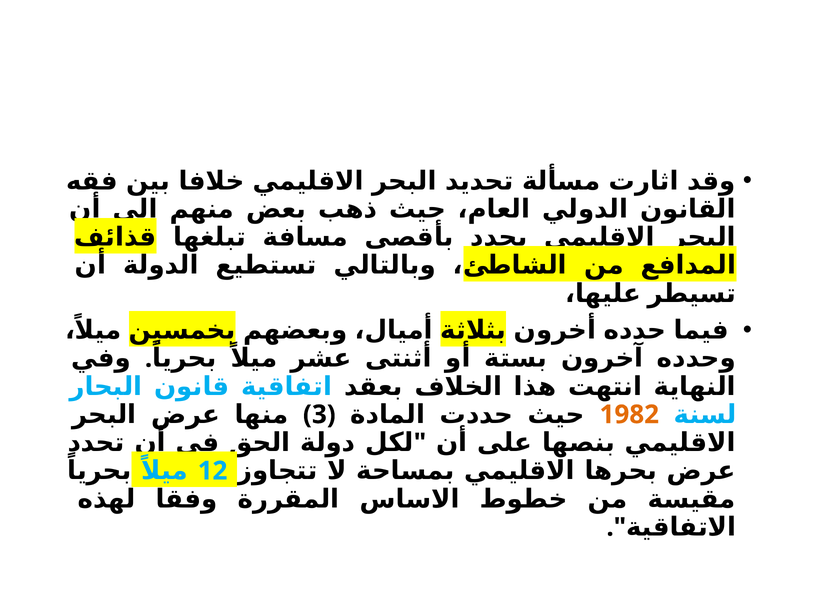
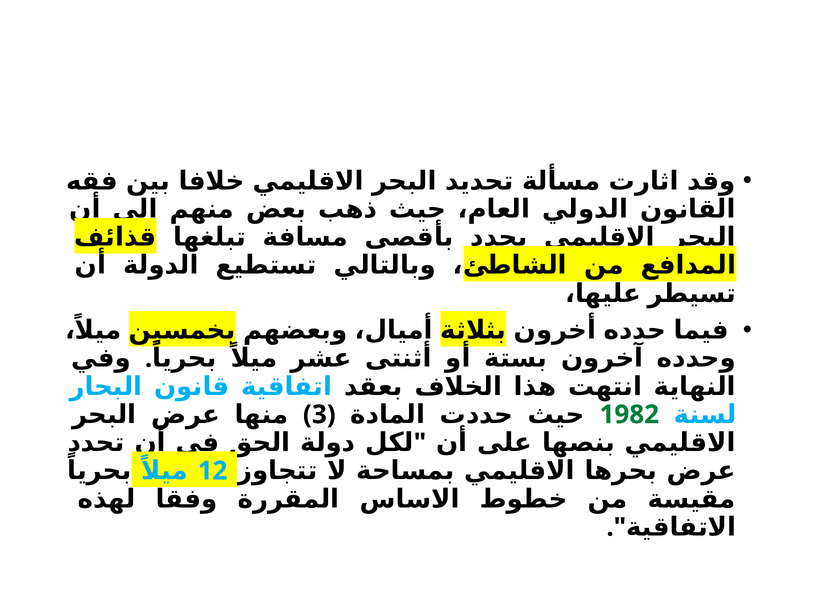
1982 colour: orange -> green
